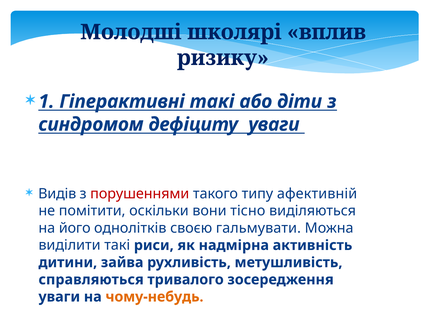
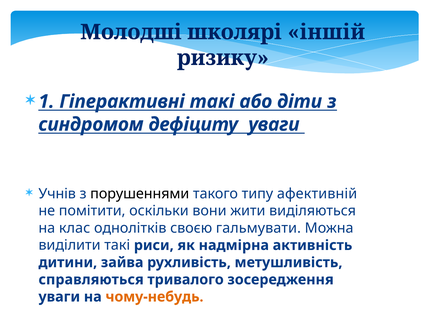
вплив: вплив -> іншій
Видів: Видів -> Учнів
порушеннями colour: red -> black
тісно: тісно -> жити
його: його -> клас
